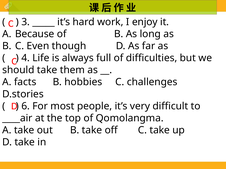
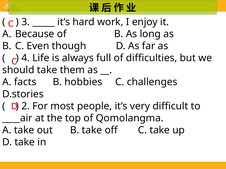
6: 6 -> 2
